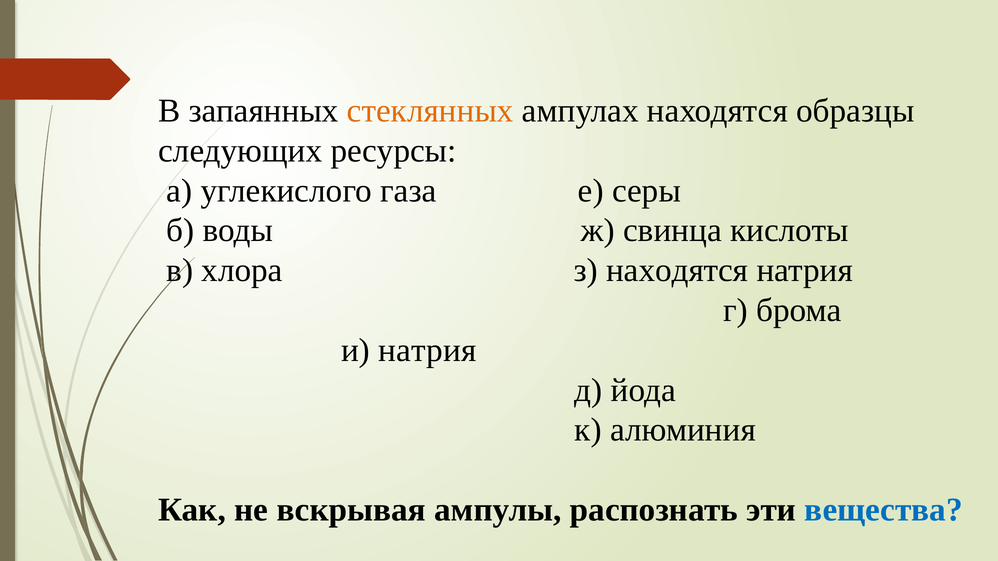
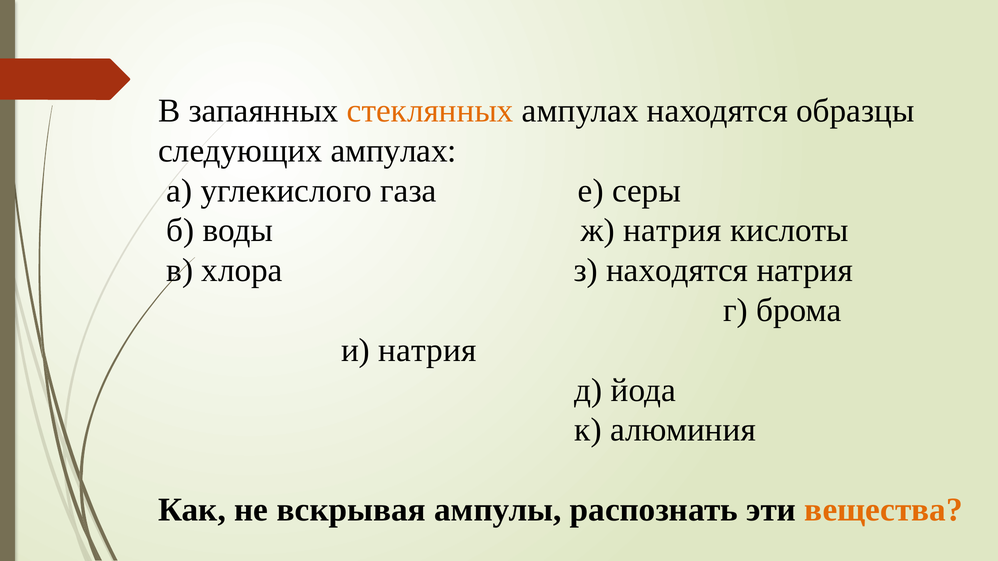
следующих ресурсы: ресурсы -> ампулах
ж свинца: свинца -> натрия
вещества colour: blue -> orange
